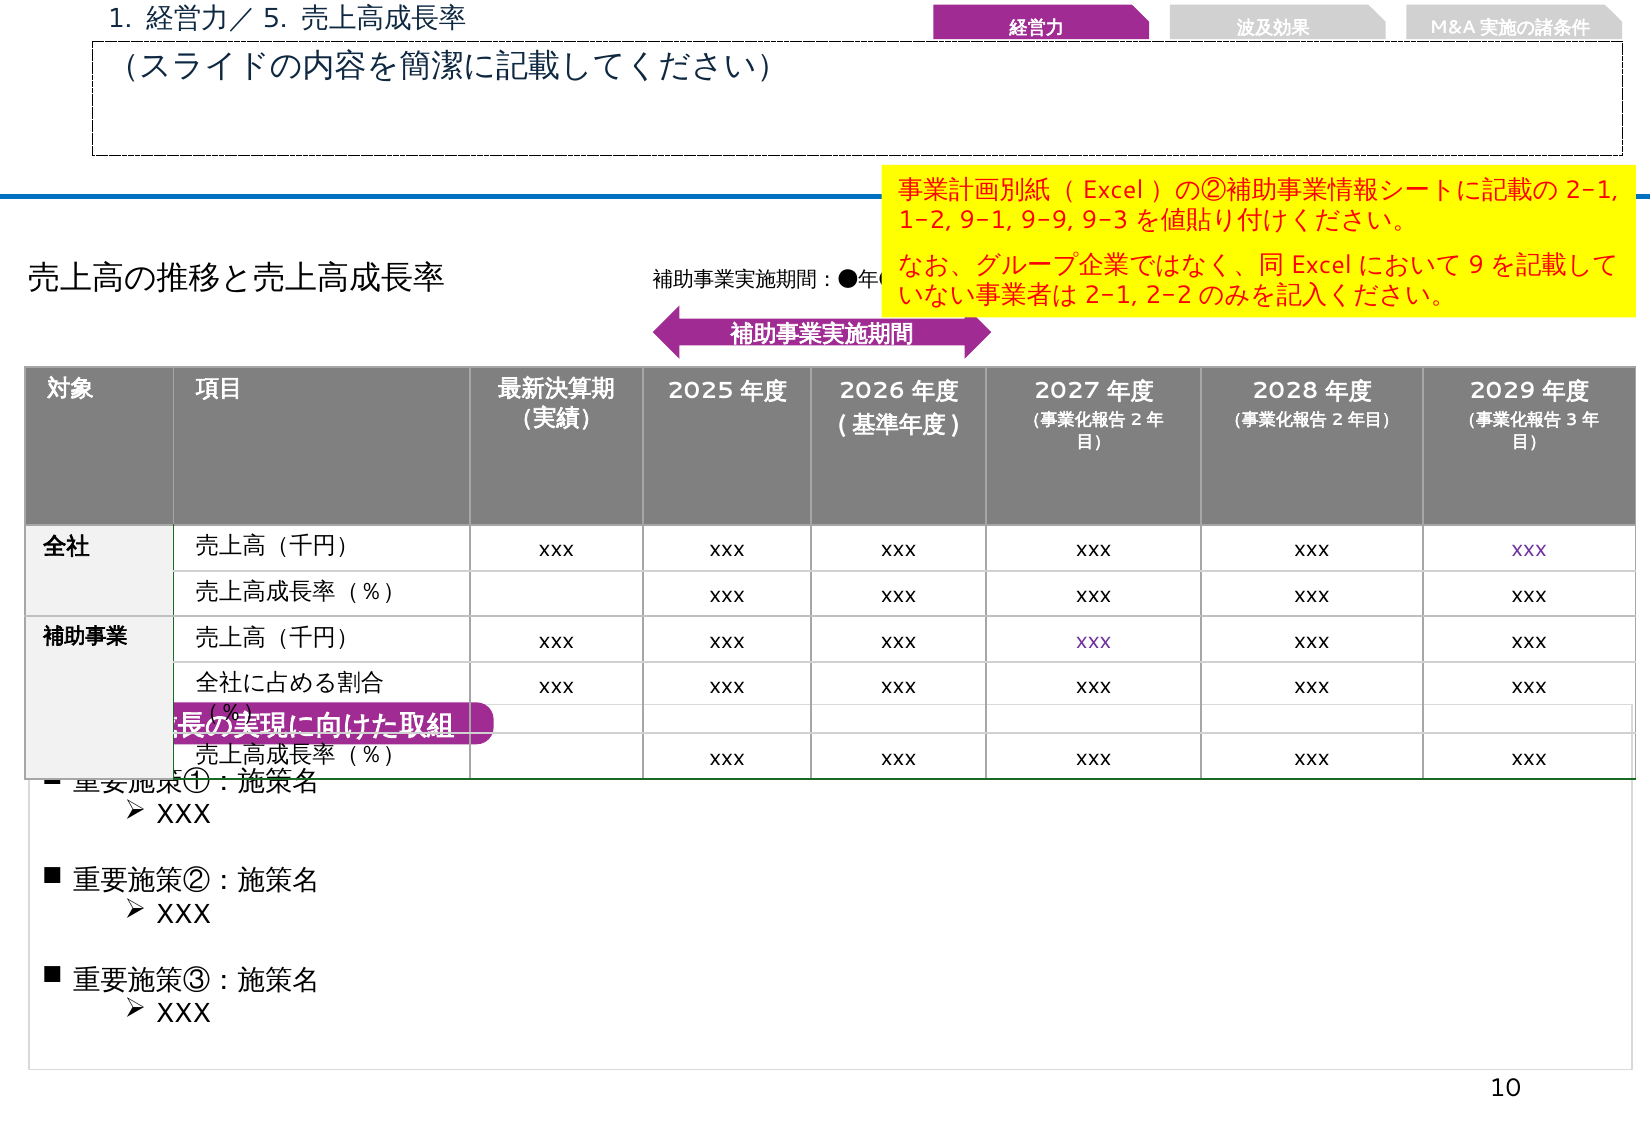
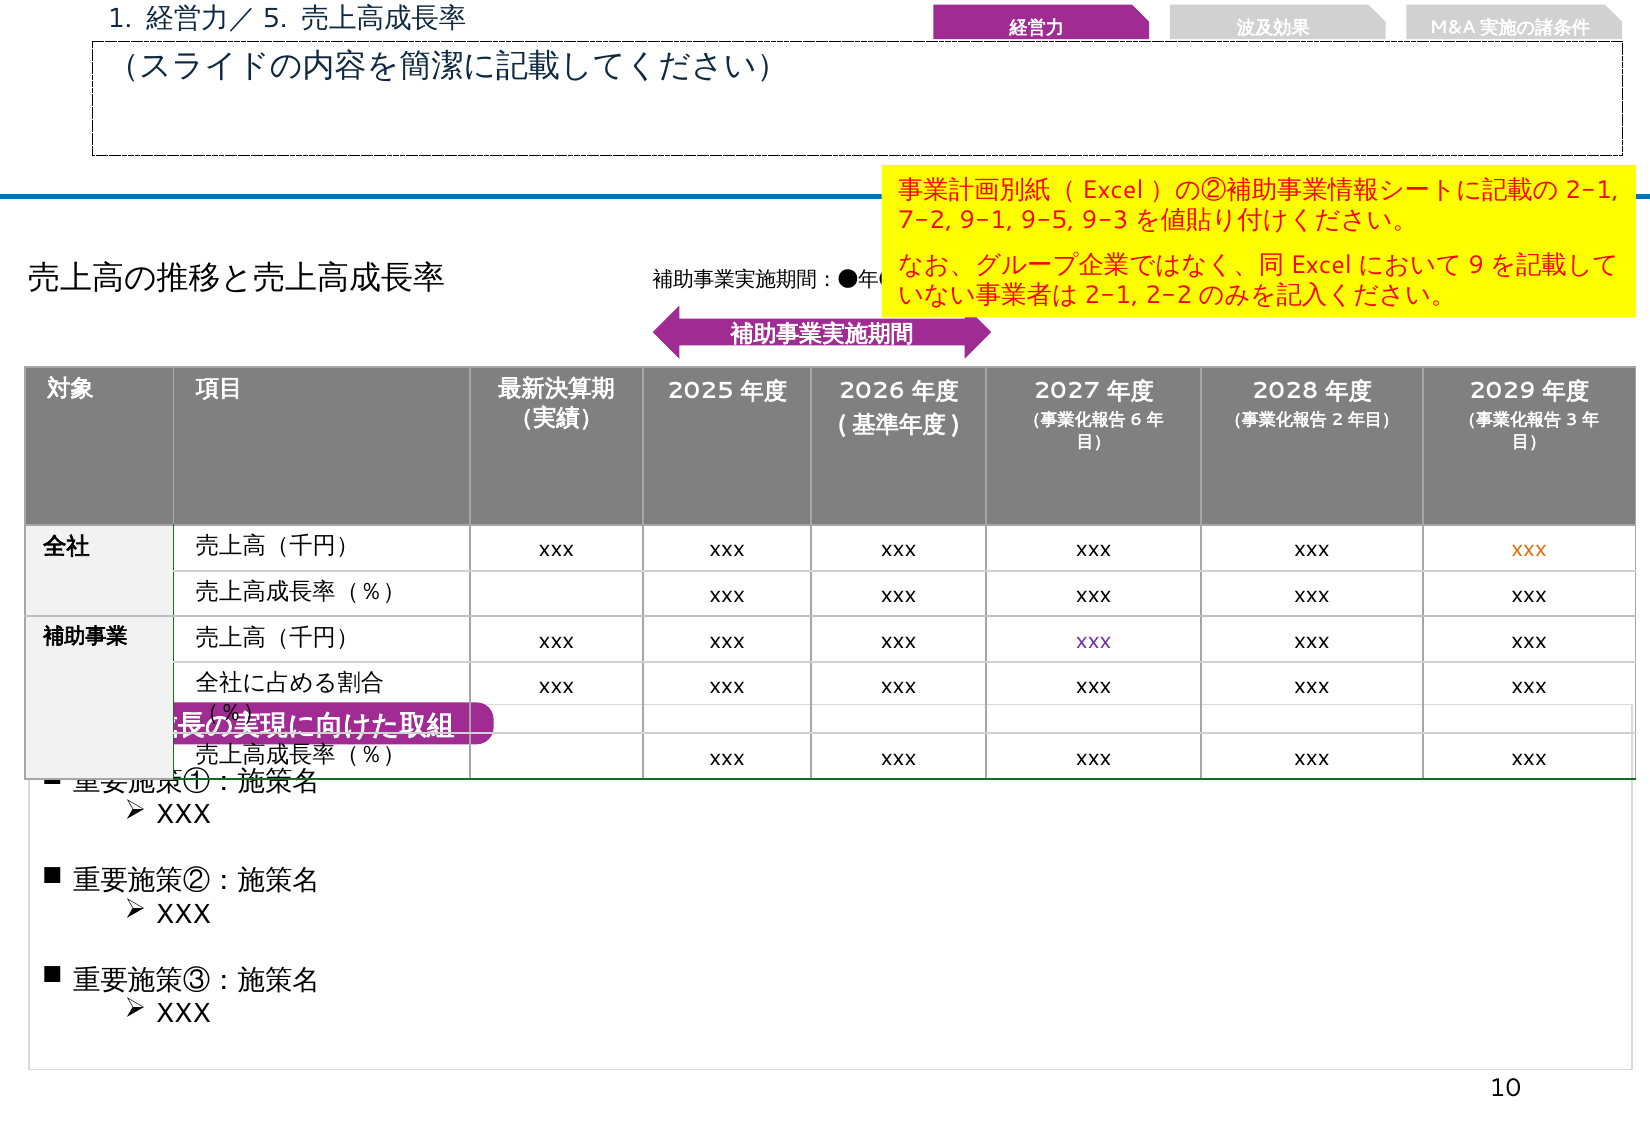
1-2: 1-2 -> 7-2
9-9: 9-9 -> 9-5
2 at (1136, 420): 2 -> 6
xxx at (1529, 549) colour: purple -> orange
